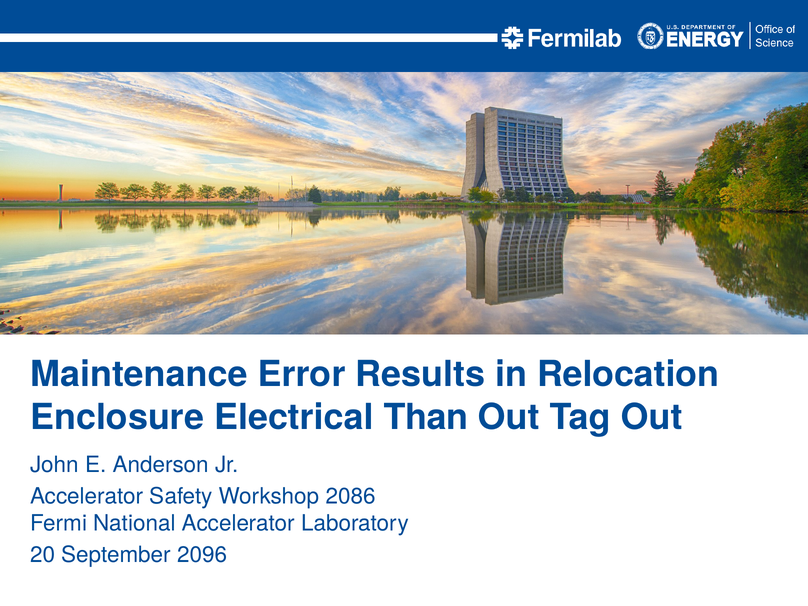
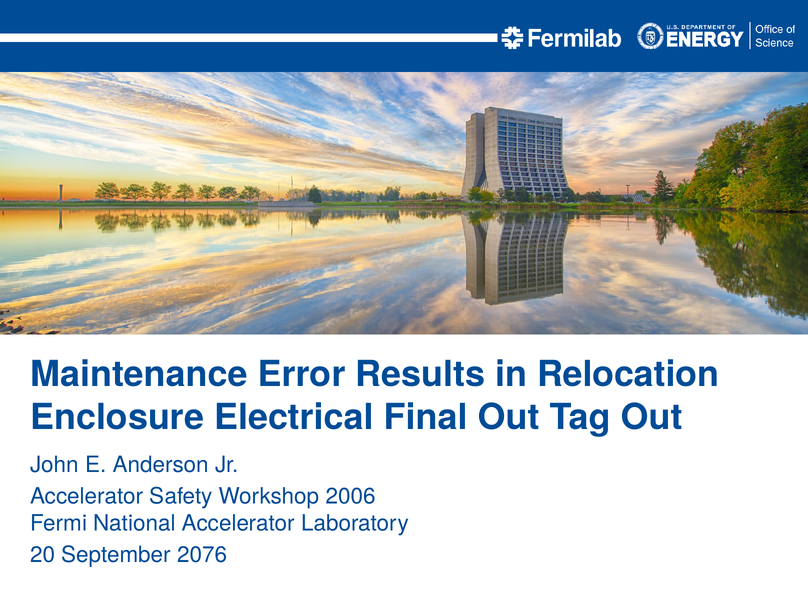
Than: Than -> Final
2086: 2086 -> 2006
2096: 2096 -> 2076
